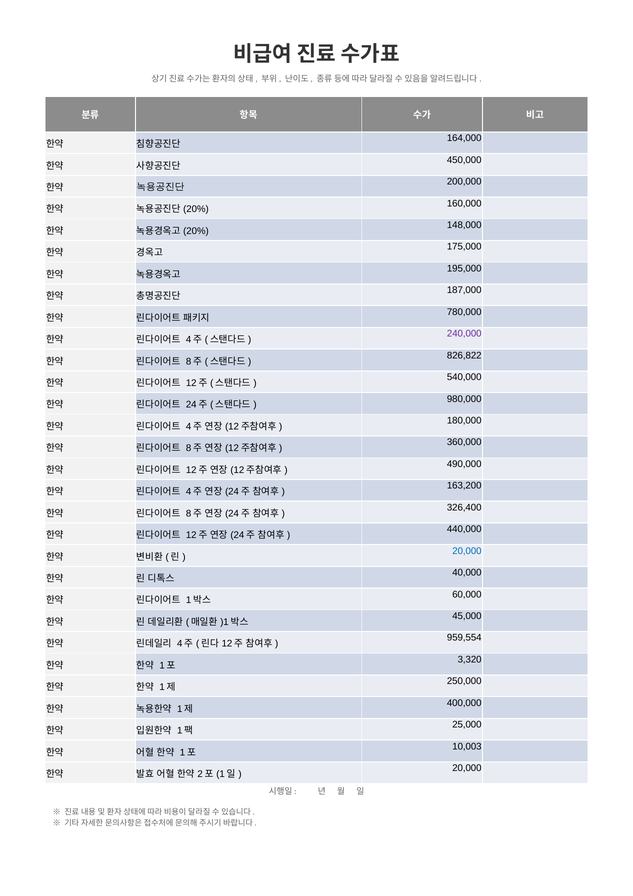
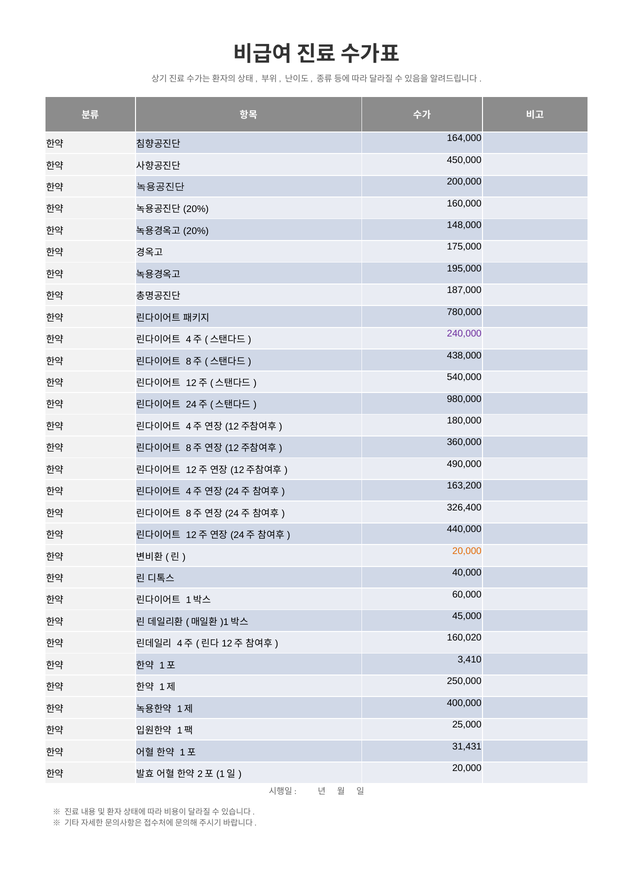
826,822: 826,822 -> 438,000
20,000 at (467, 550) colour: blue -> orange
959,554: 959,554 -> 160,020
3,320: 3,320 -> 3,410
10,003: 10,003 -> 31,431
